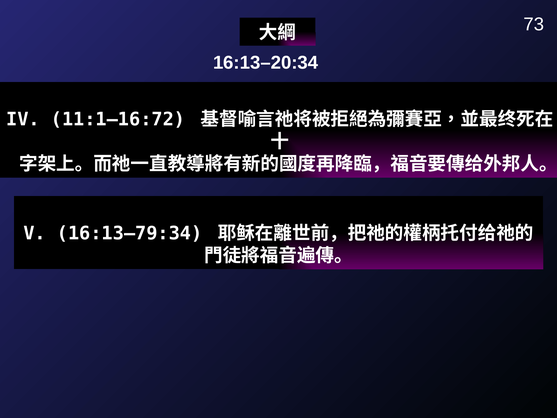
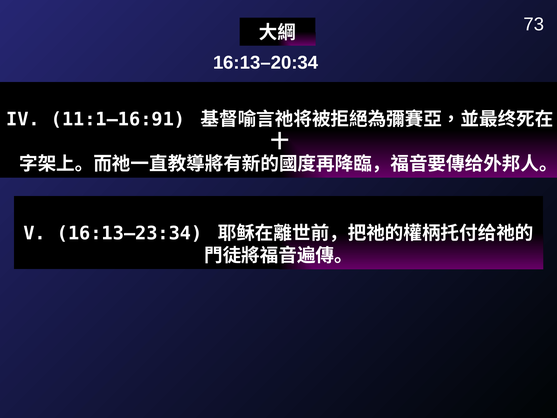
11:1–16:72: 11:1–16:72 -> 11:1–16:91
16:13–79:34: 16:13–79:34 -> 16:13–23:34
